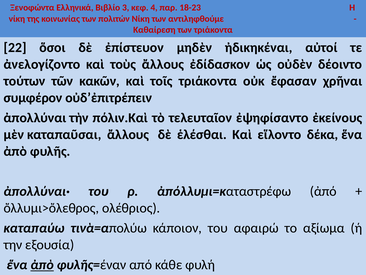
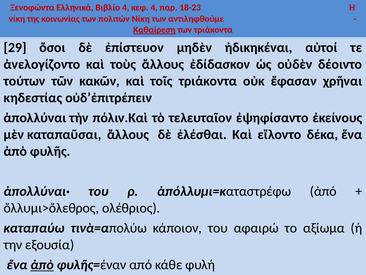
Βιβλίο 3: 3 -> 4
Καθαίρεση underline: none -> present
22: 22 -> 29
συμφέρον: συμφέρον -> κηδεστίας
